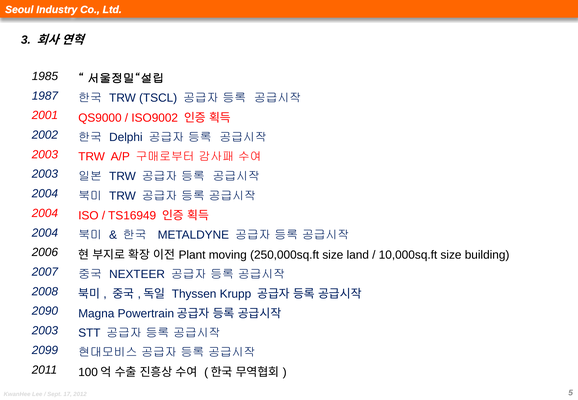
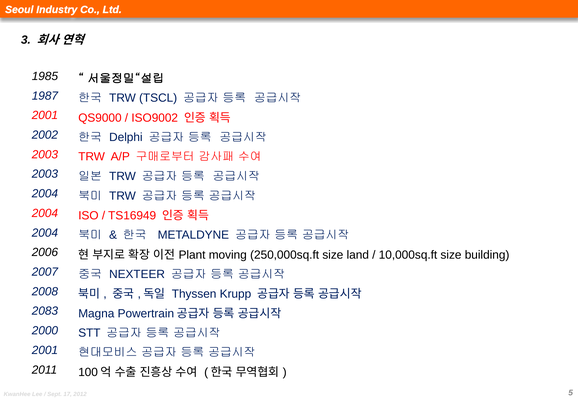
2090: 2090 -> 2083
2003 at (45, 331): 2003 -> 2000
2099 at (45, 350): 2099 -> 2001
